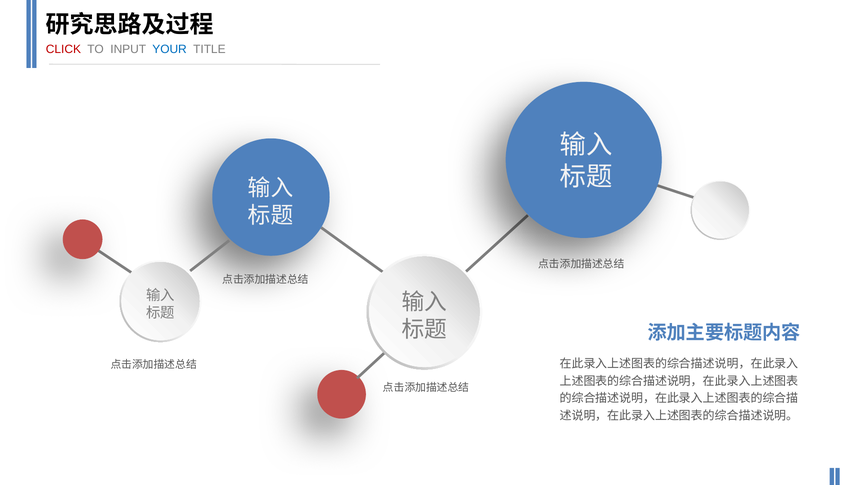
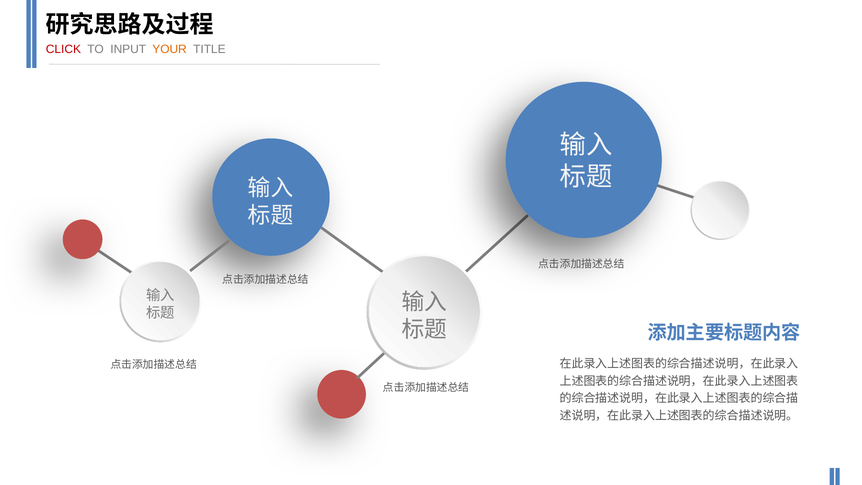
YOUR colour: blue -> orange
